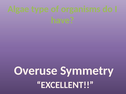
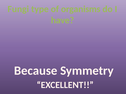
Algae: Algae -> Fungi
Overuse: Overuse -> Because
